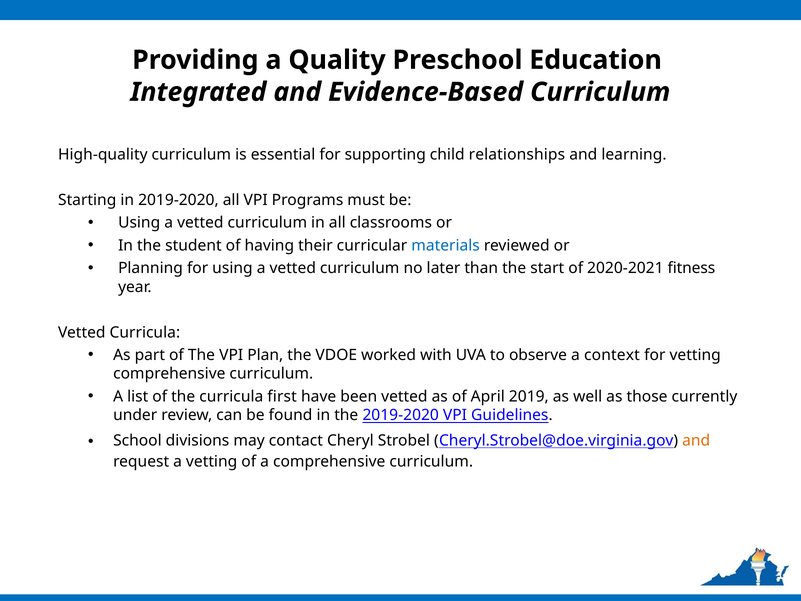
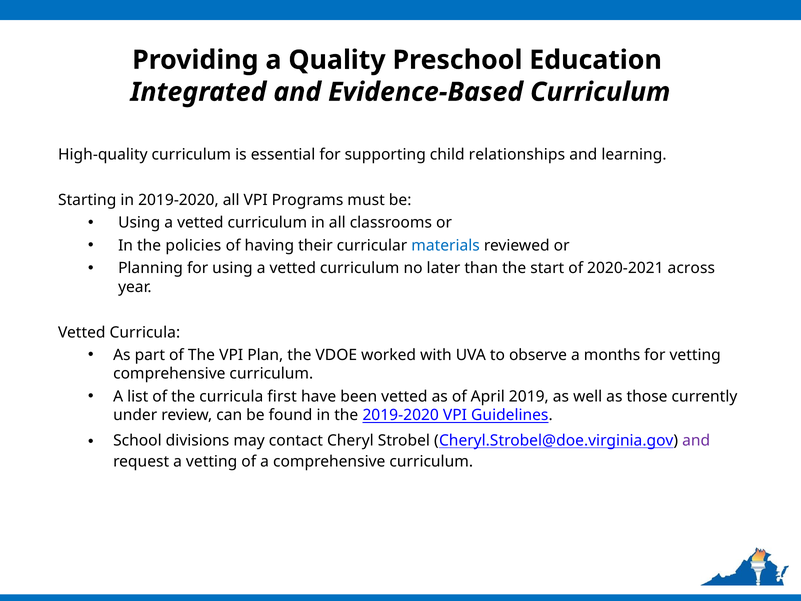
student: student -> policies
fitness: fitness -> across
context: context -> months
and at (696, 440) colour: orange -> purple
